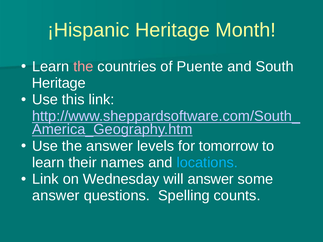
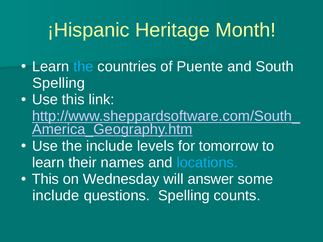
the at (83, 67) colour: pink -> light blue
Heritage at (59, 83): Heritage -> Spelling
the answer: answer -> include
Link at (45, 179): Link -> This
answer at (56, 196): answer -> include
